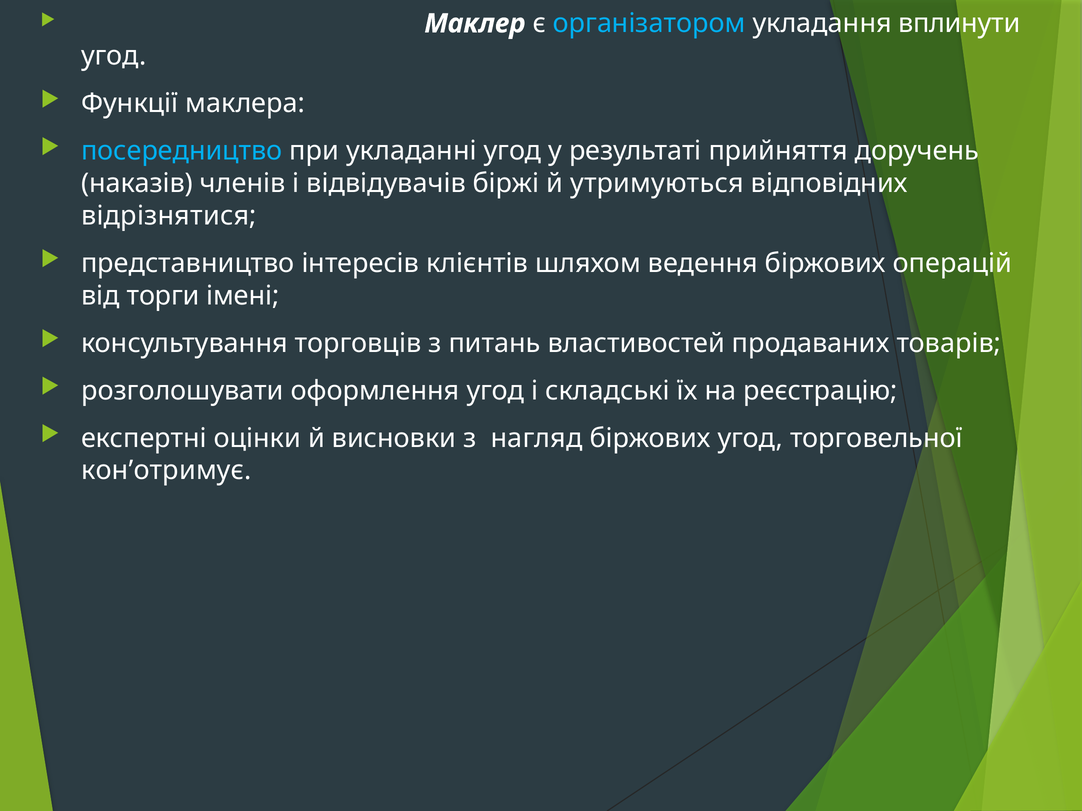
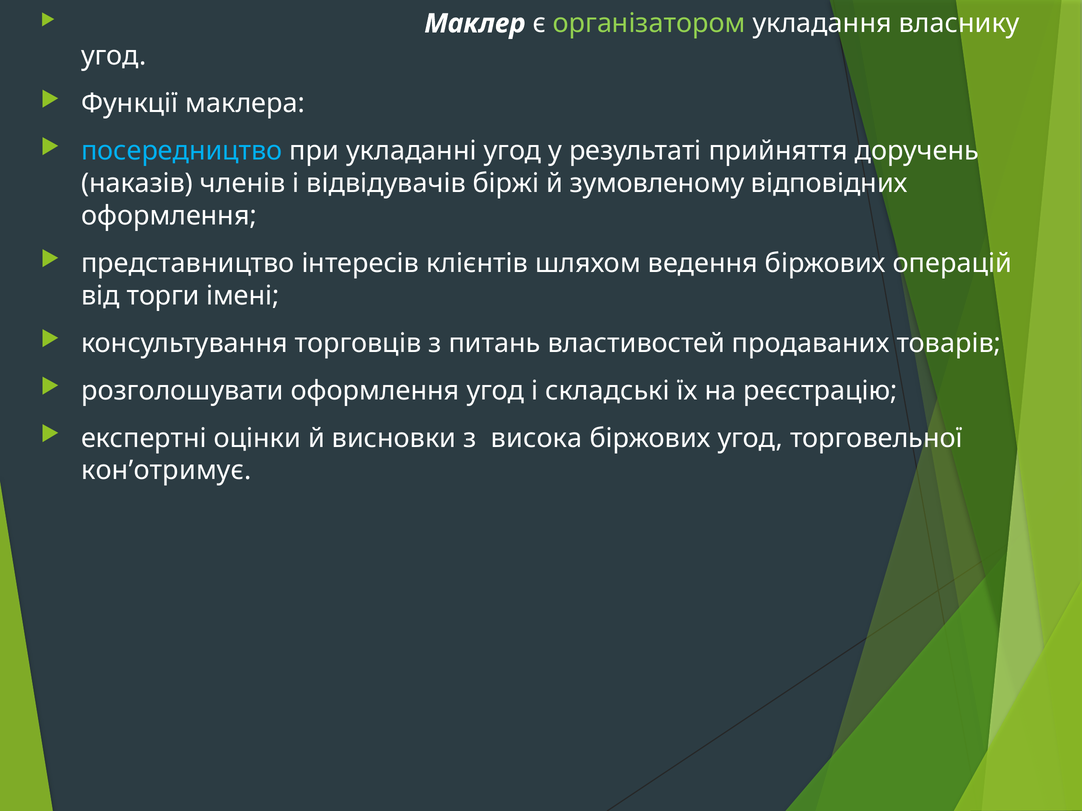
організатором colour: light blue -> light green
вплинути: вплинути -> власнику
утримуються: утримуються -> зумовленому
відрізнятися at (169, 216): відрізнятися -> оформлення
нагляд: нагляд -> висока
